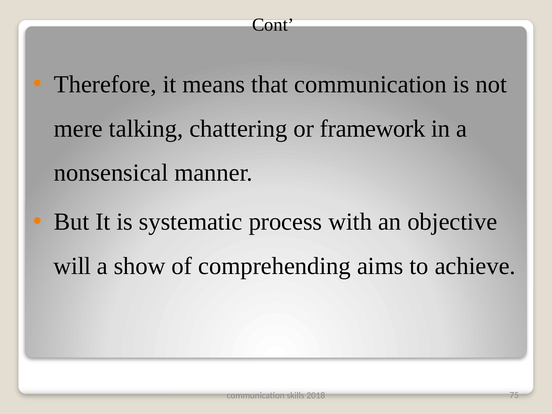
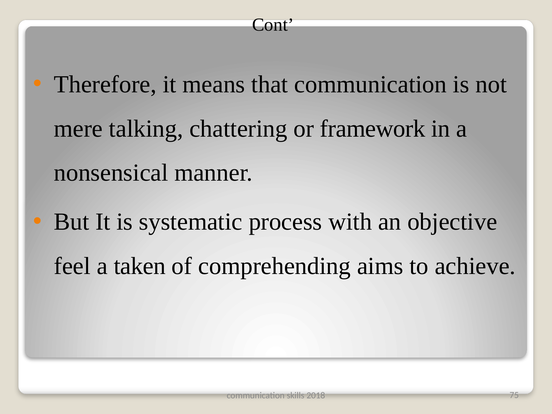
will: will -> feel
show: show -> taken
